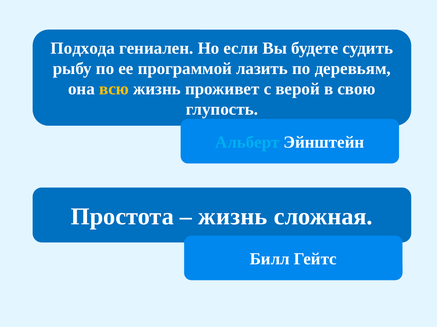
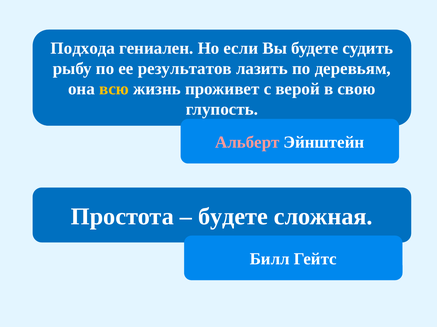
программой: программой -> результатов
Альберт colour: light blue -> pink
жизнь at (233, 217): жизнь -> будете
